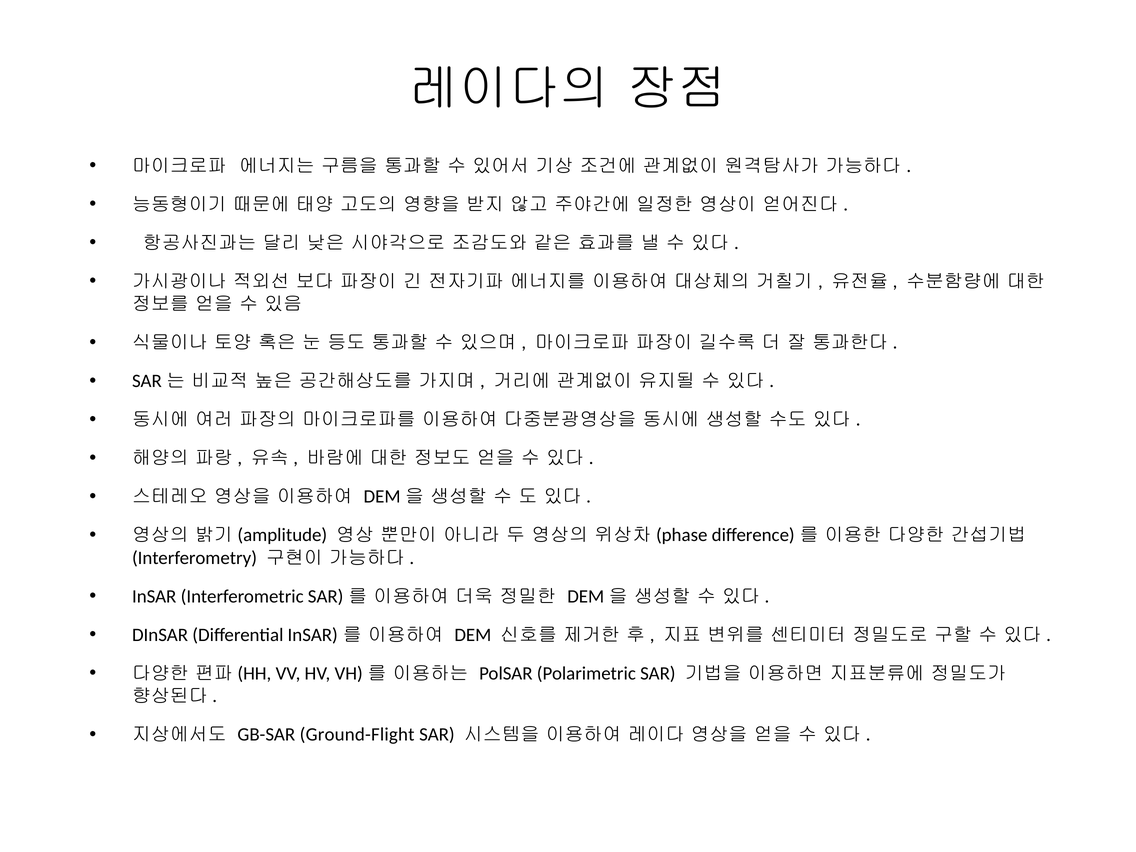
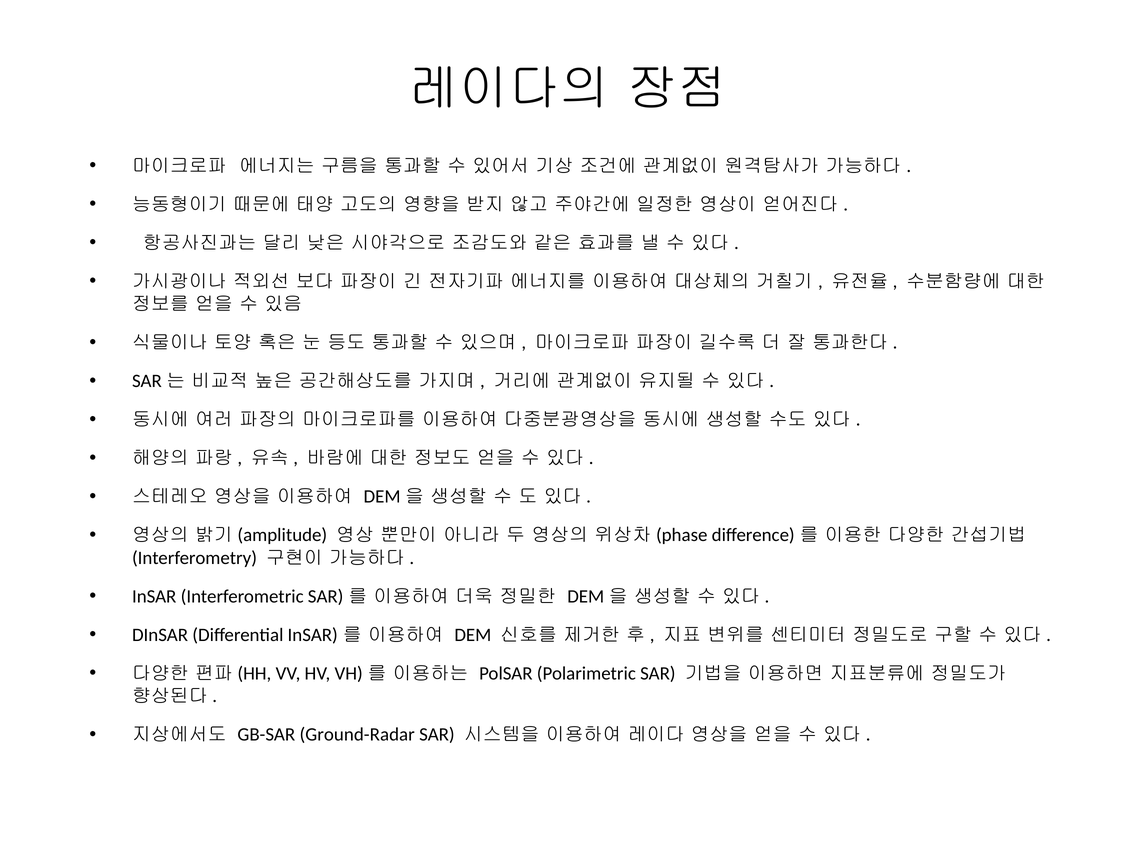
Ground-Flight: Ground-Flight -> Ground-Radar
